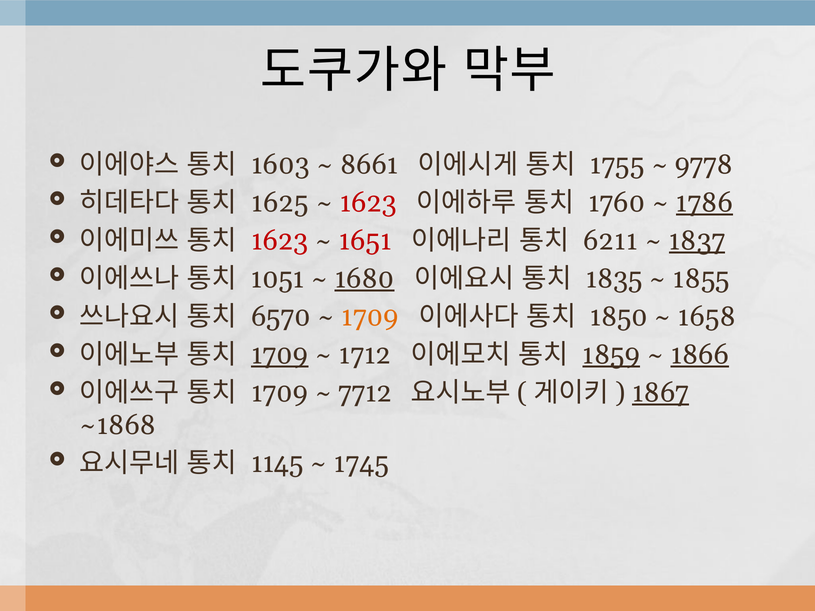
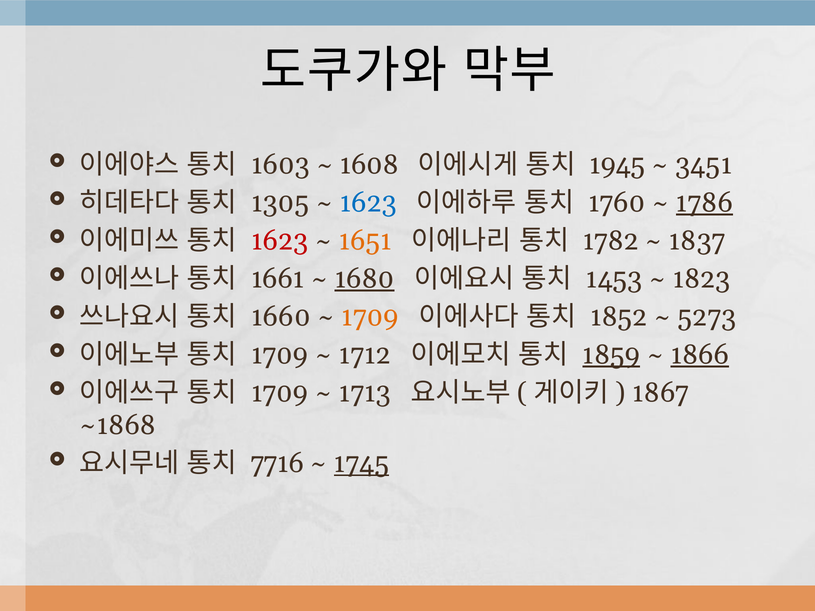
8661: 8661 -> 1608
1755: 1755 -> 1945
9778: 9778 -> 3451
1625: 1625 -> 1305
1623 at (368, 203) colour: red -> blue
1651 colour: red -> orange
6211: 6211 -> 1782
1837 underline: present -> none
1051: 1051 -> 1661
1835: 1835 -> 1453
1855: 1855 -> 1823
6570: 6570 -> 1660
1850: 1850 -> 1852
1658: 1658 -> 5273
1709 at (280, 355) underline: present -> none
7712: 7712 -> 1713
1867 underline: present -> none
1145: 1145 -> 7716
1745 underline: none -> present
